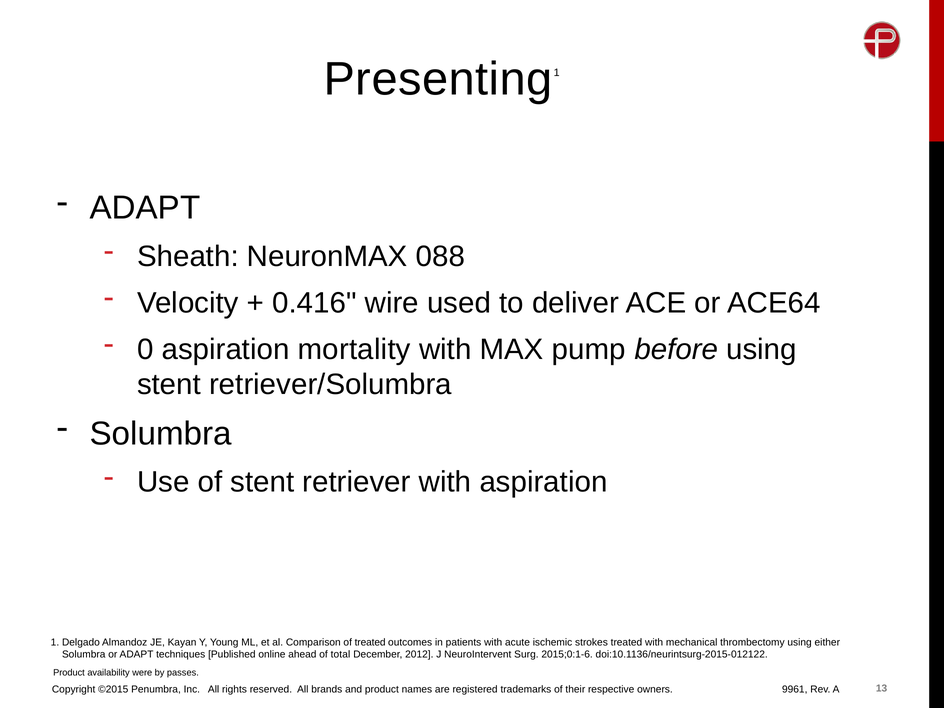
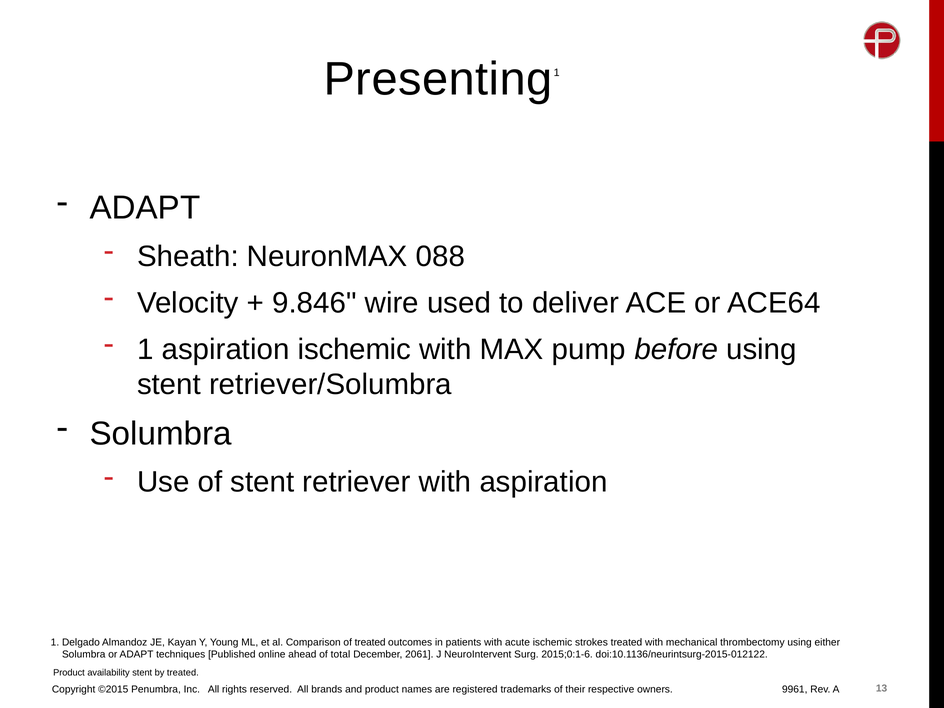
0.416: 0.416 -> 9.846
0 at (145, 349): 0 -> 1
aspiration mortality: mortality -> ischemic
2012: 2012 -> 2061
availability were: were -> stent
by passes: passes -> treated
